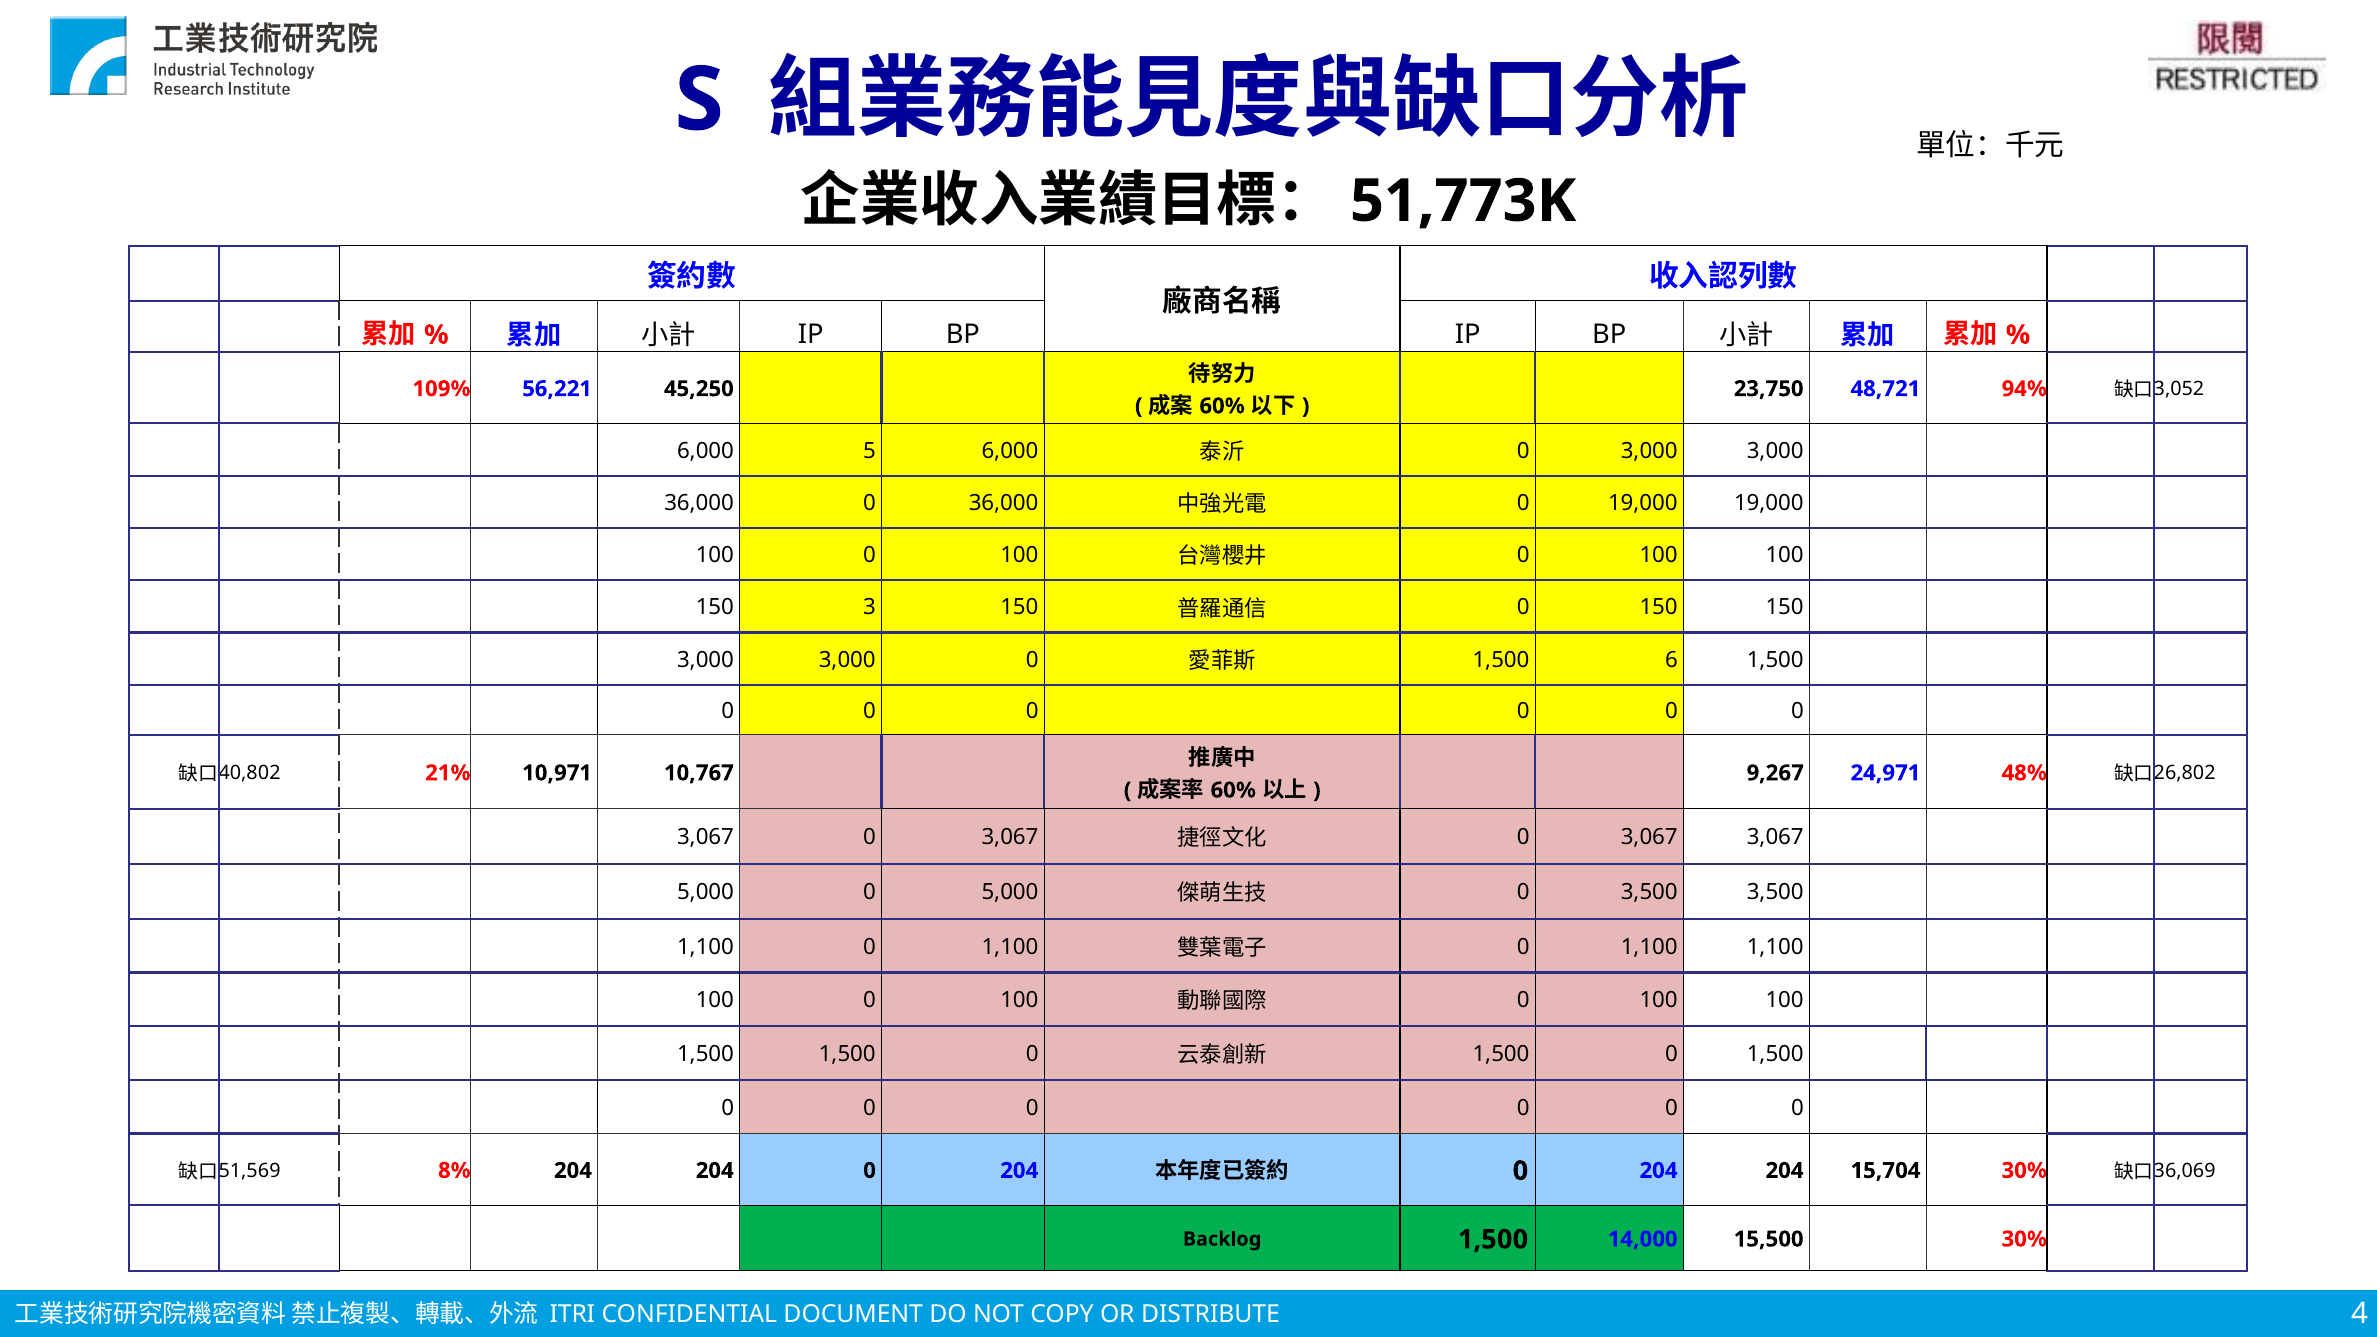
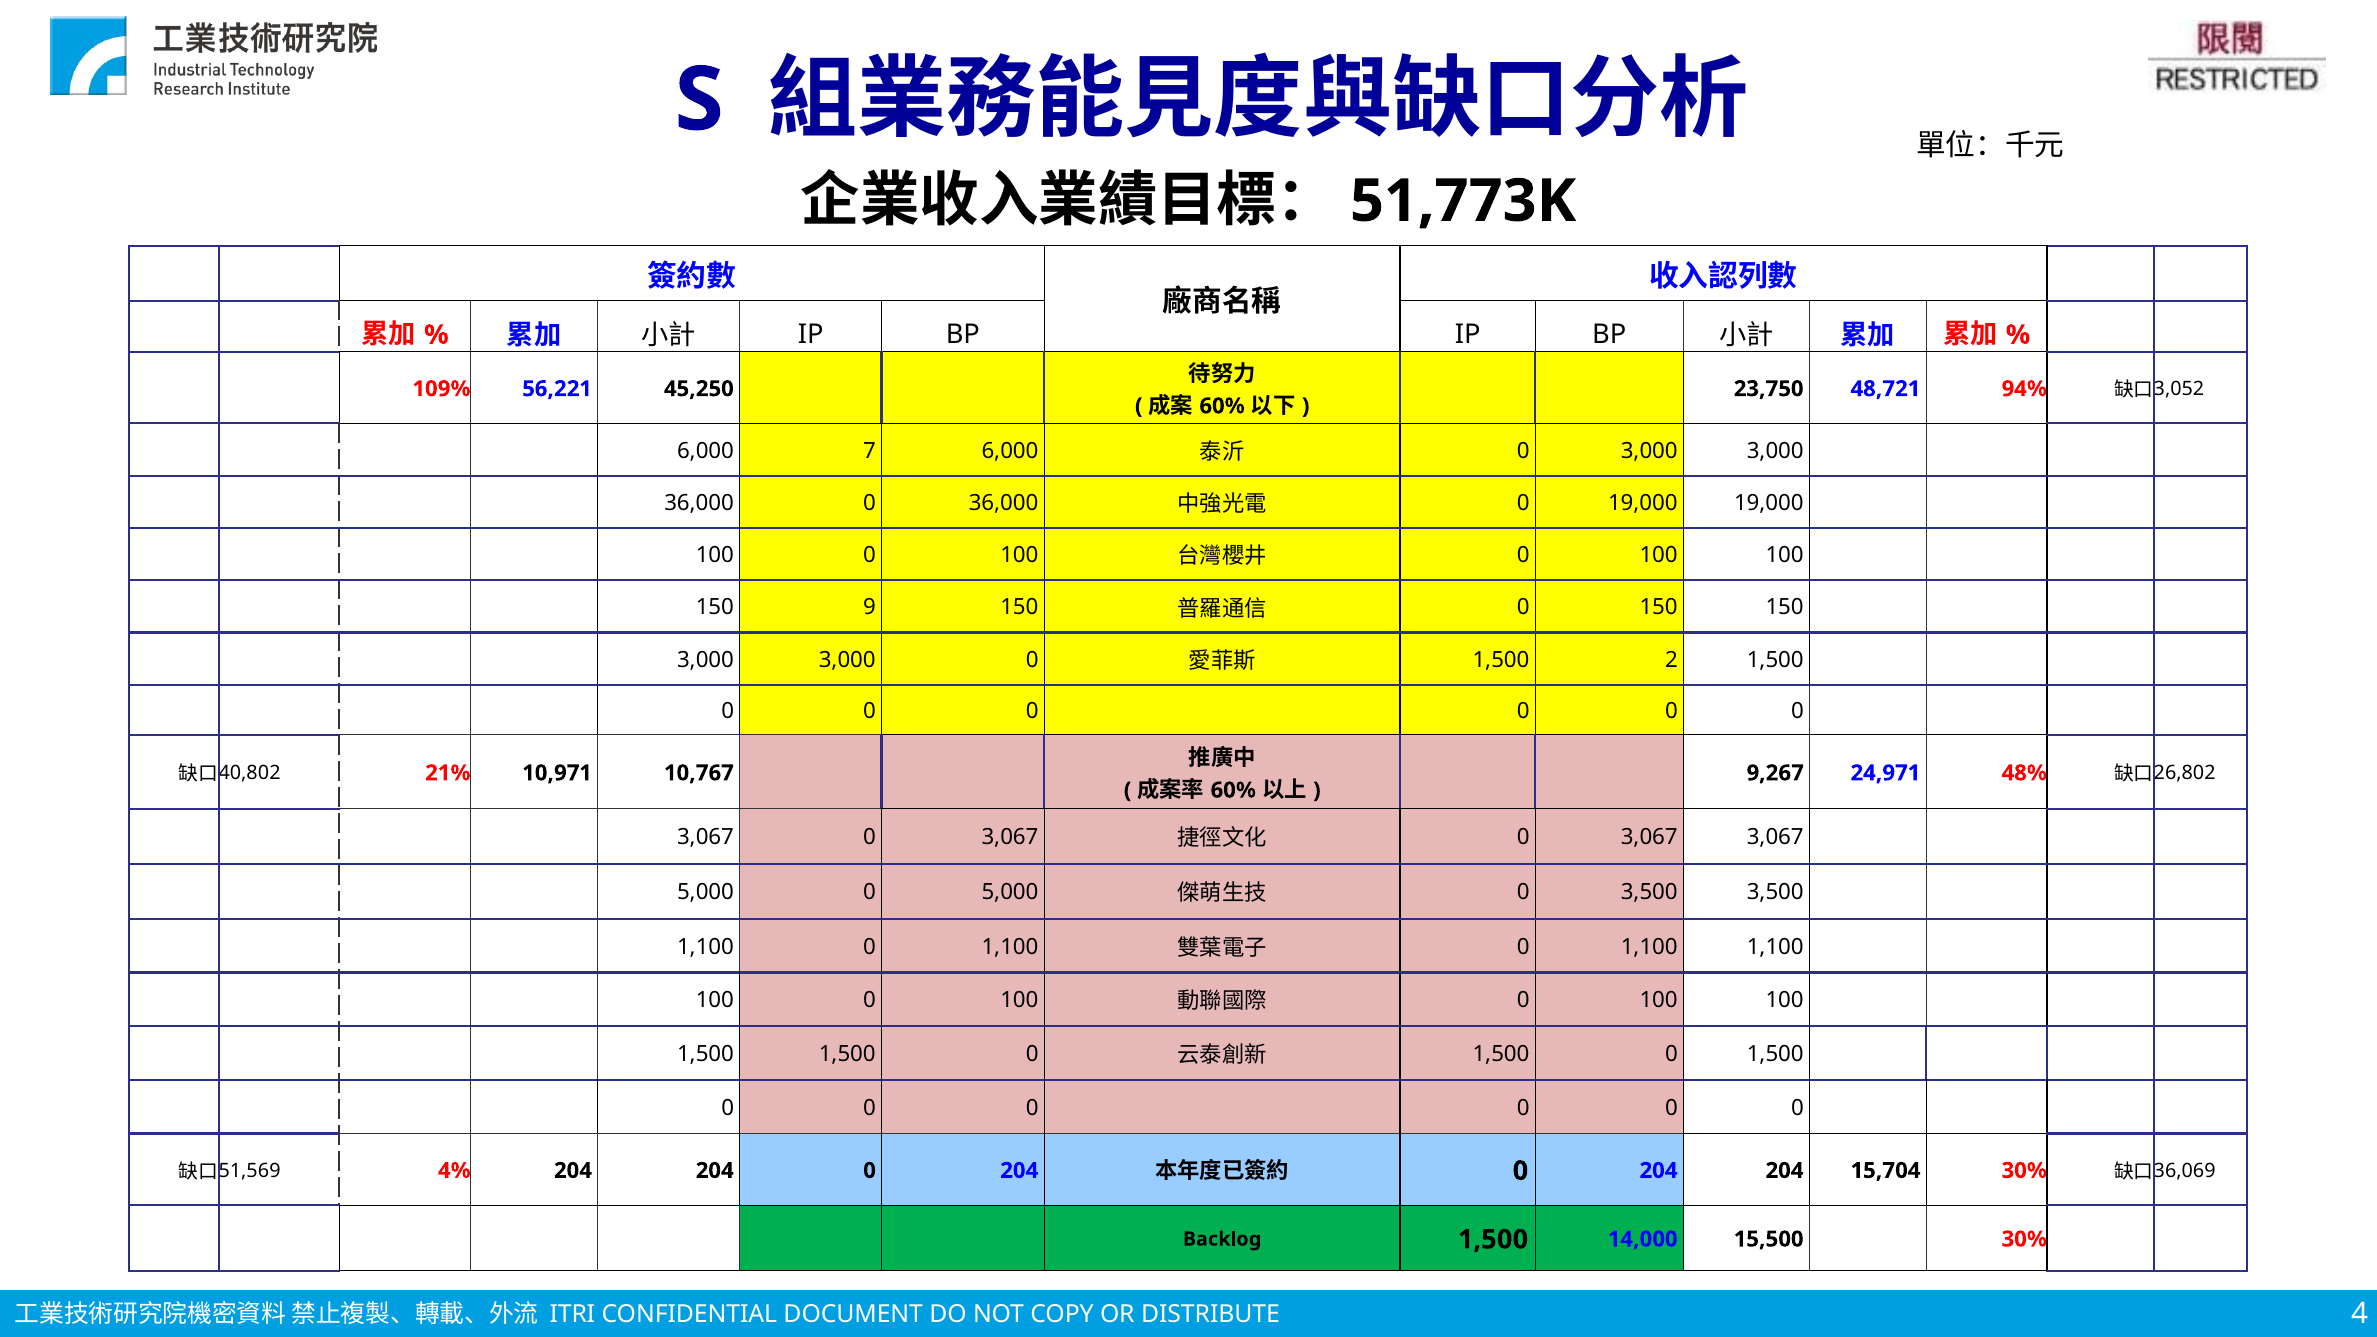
5: 5 -> 7
3: 3 -> 9
6: 6 -> 2
8%: 8% -> 4%
